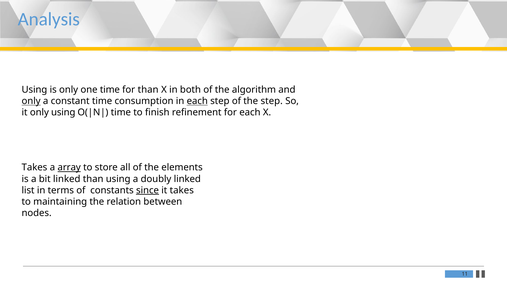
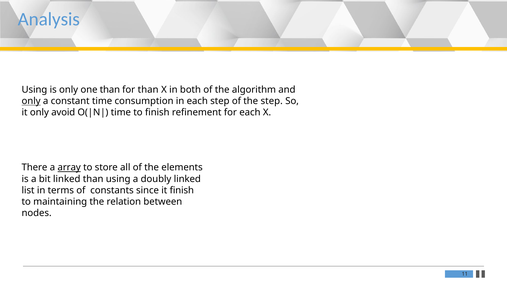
one time: time -> than
each at (197, 101) underline: present -> none
only using: using -> avoid
Takes at (34, 168): Takes -> There
since underline: present -> none
it takes: takes -> finish
